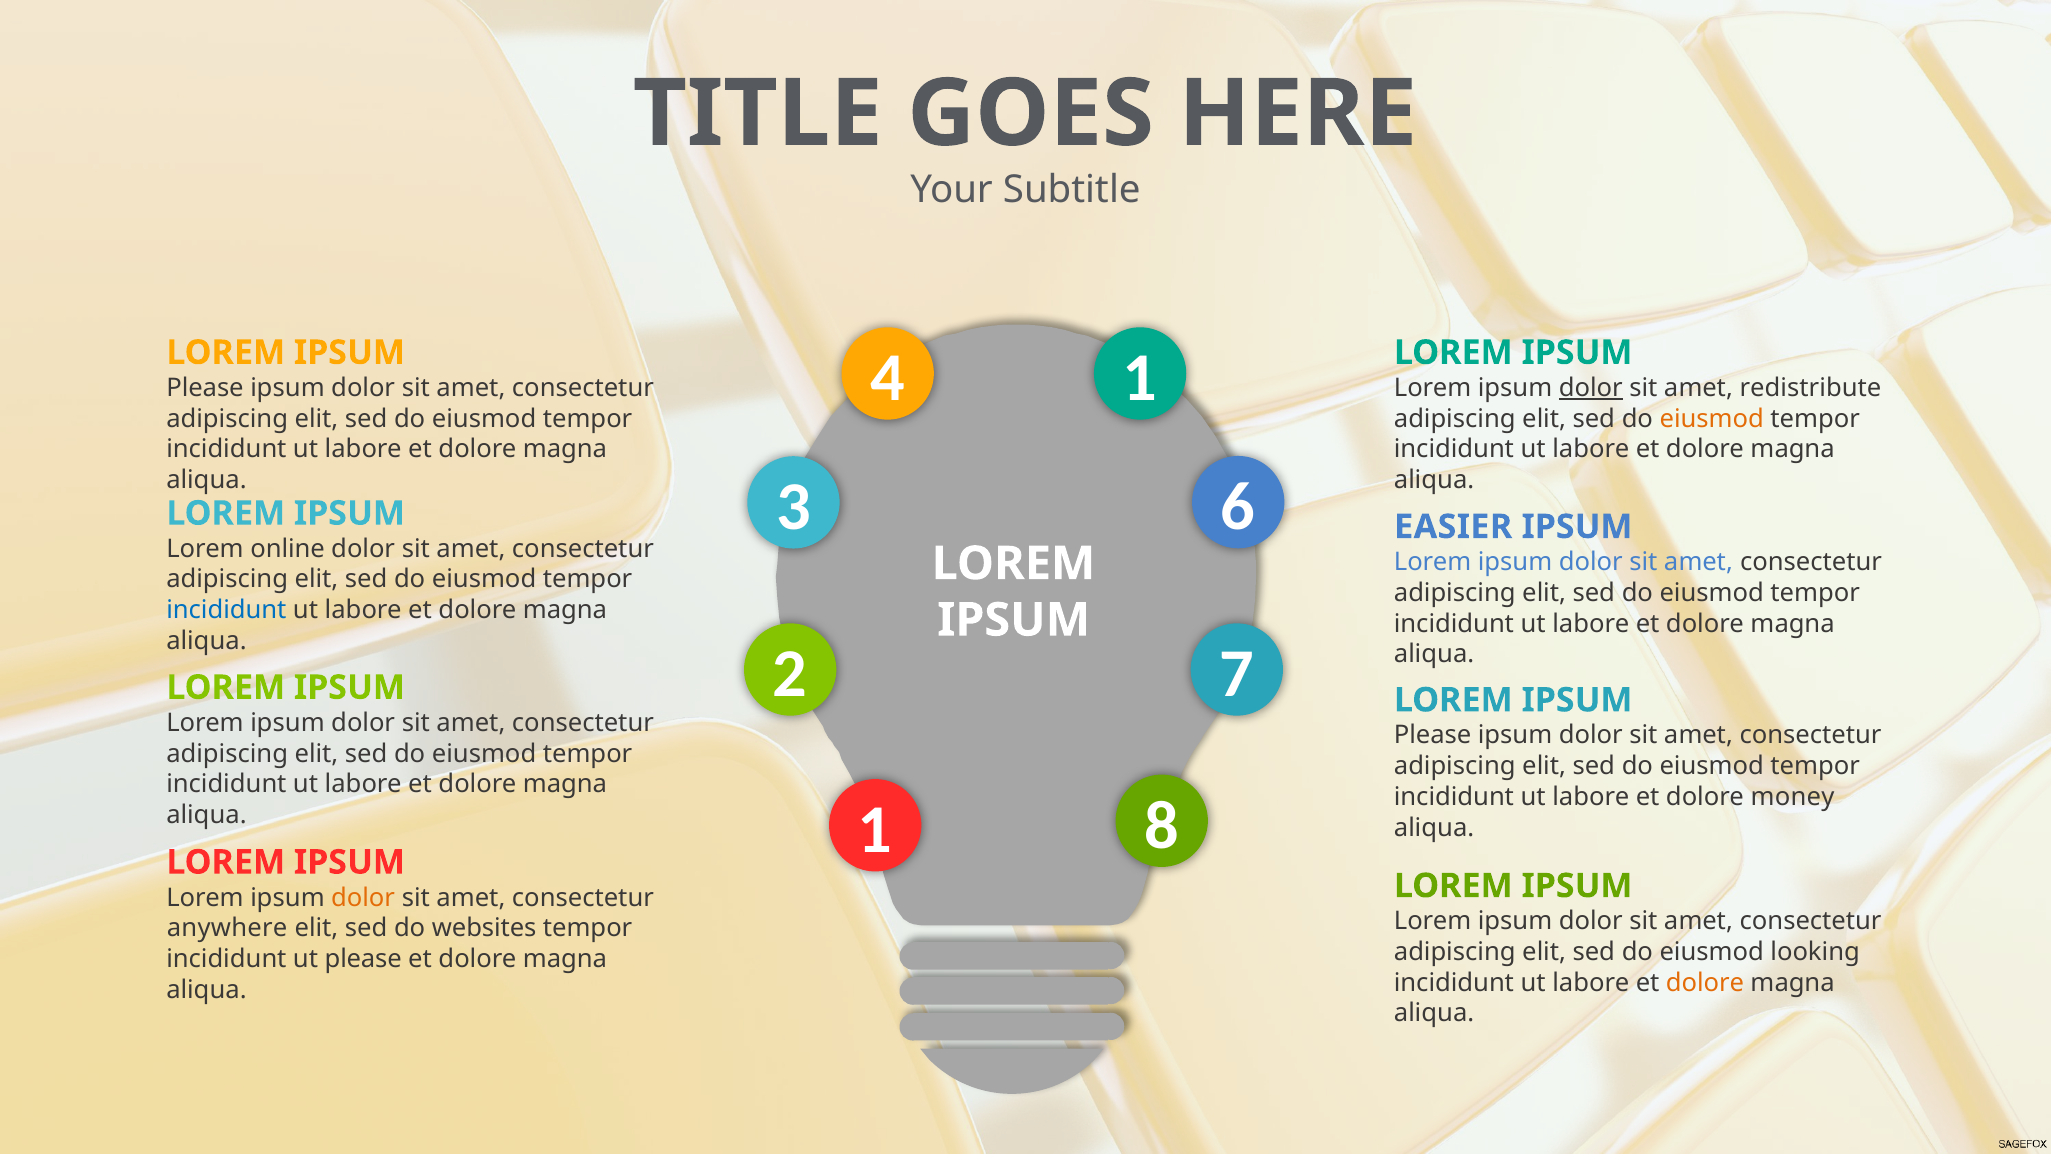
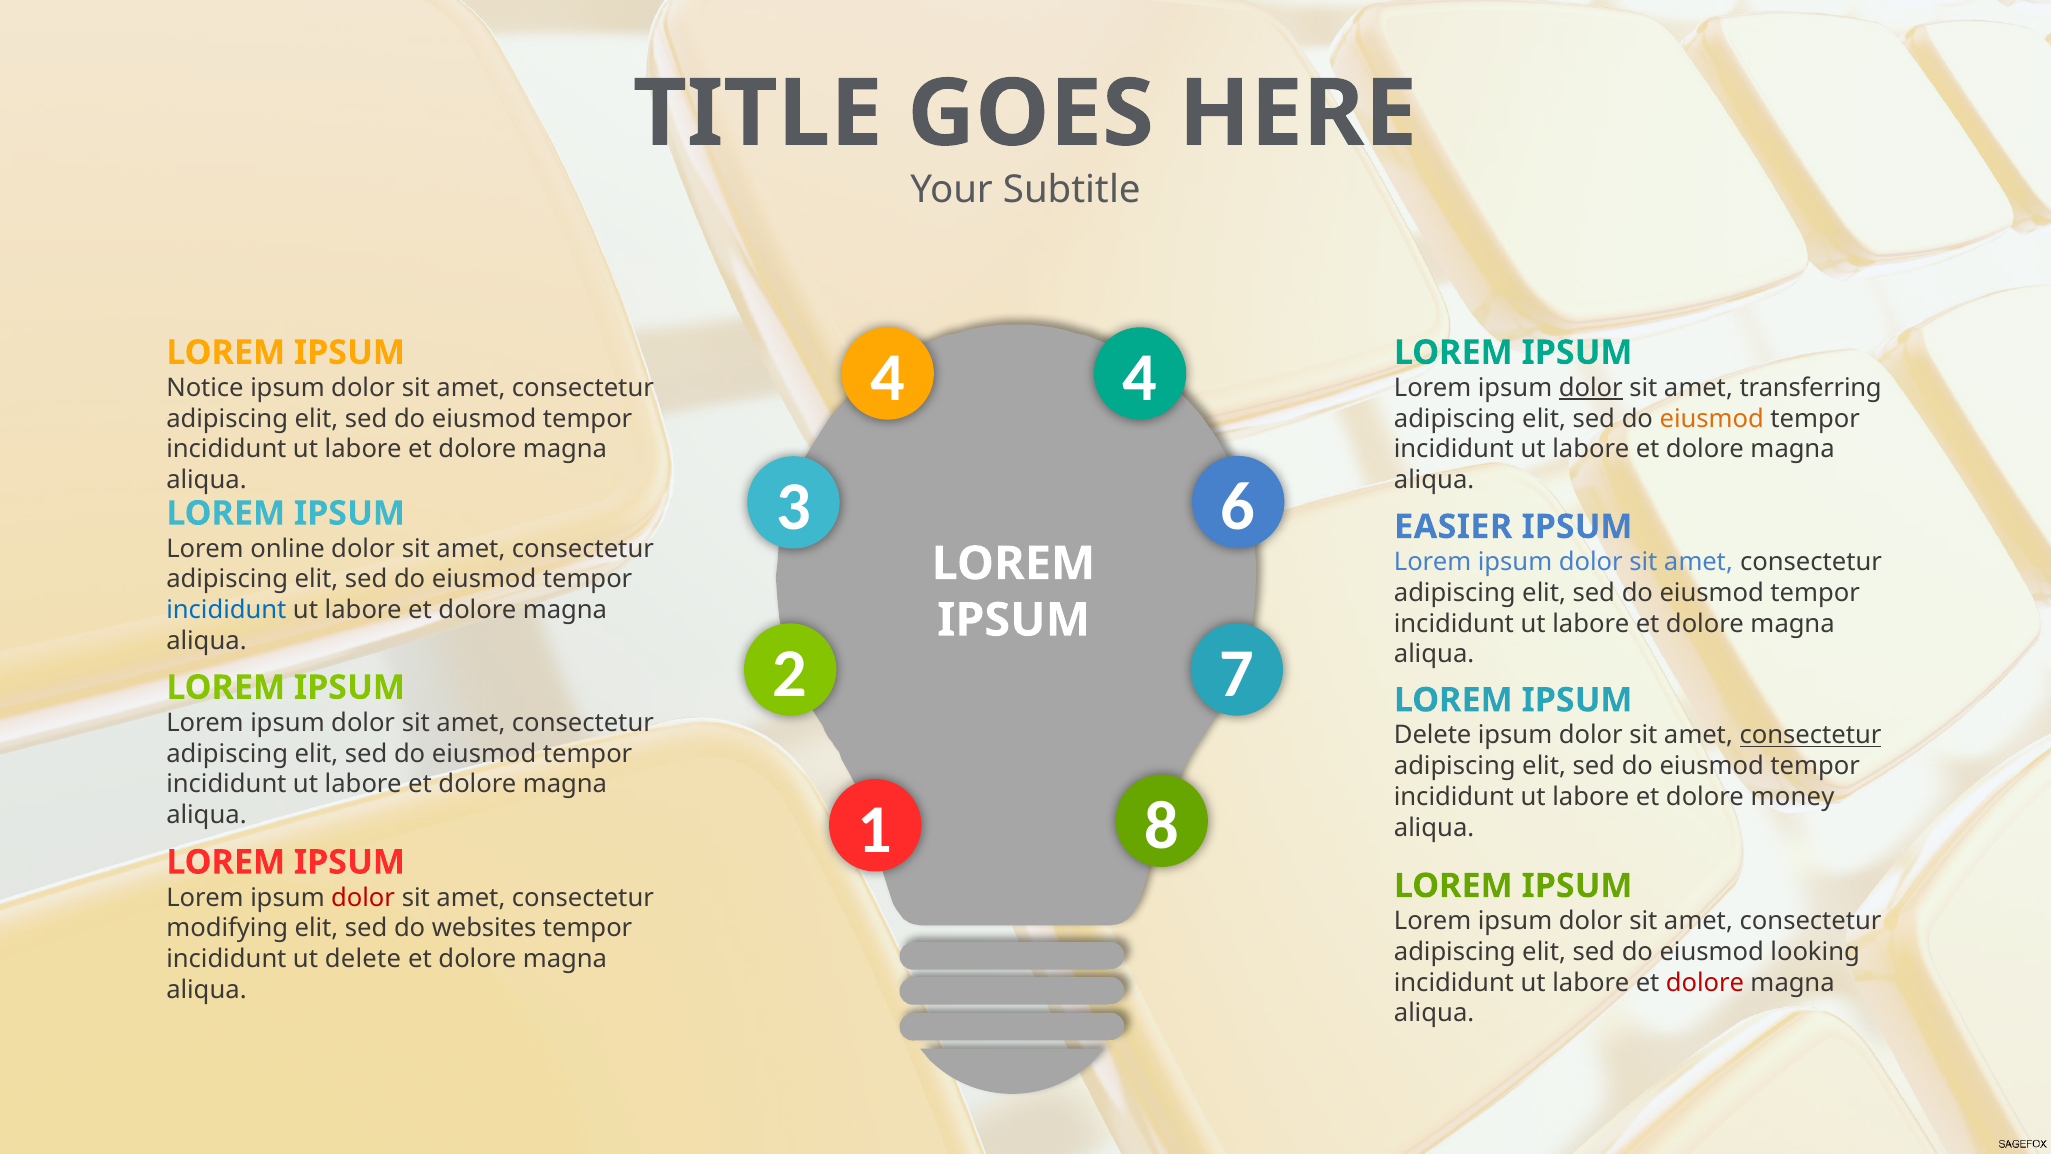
4 1: 1 -> 4
Please at (205, 388): Please -> Notice
redistribute: redistribute -> transferring
Please at (1433, 735): Please -> Delete
consectetur at (1811, 735) underline: none -> present
dolor at (363, 897) colour: orange -> red
anywhere: anywhere -> modifying
ut please: please -> delete
dolore at (1705, 982) colour: orange -> red
